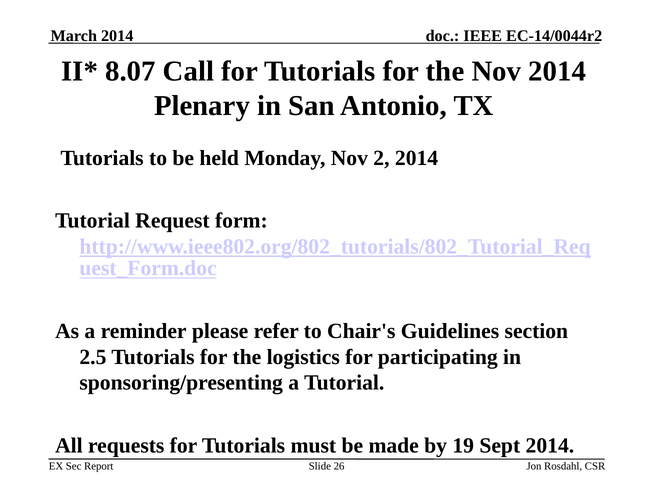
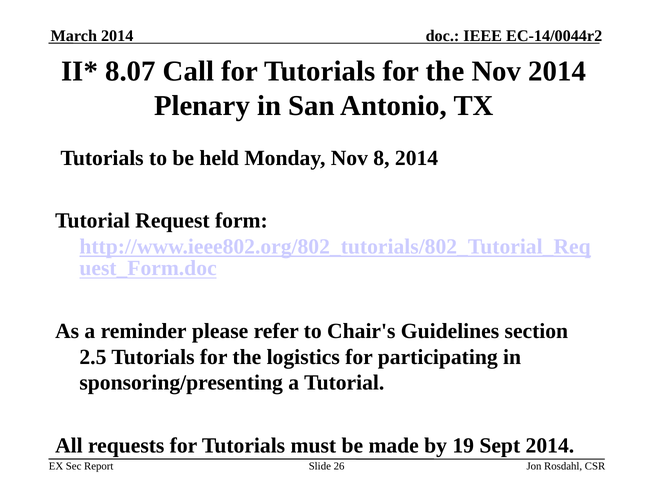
2: 2 -> 8
